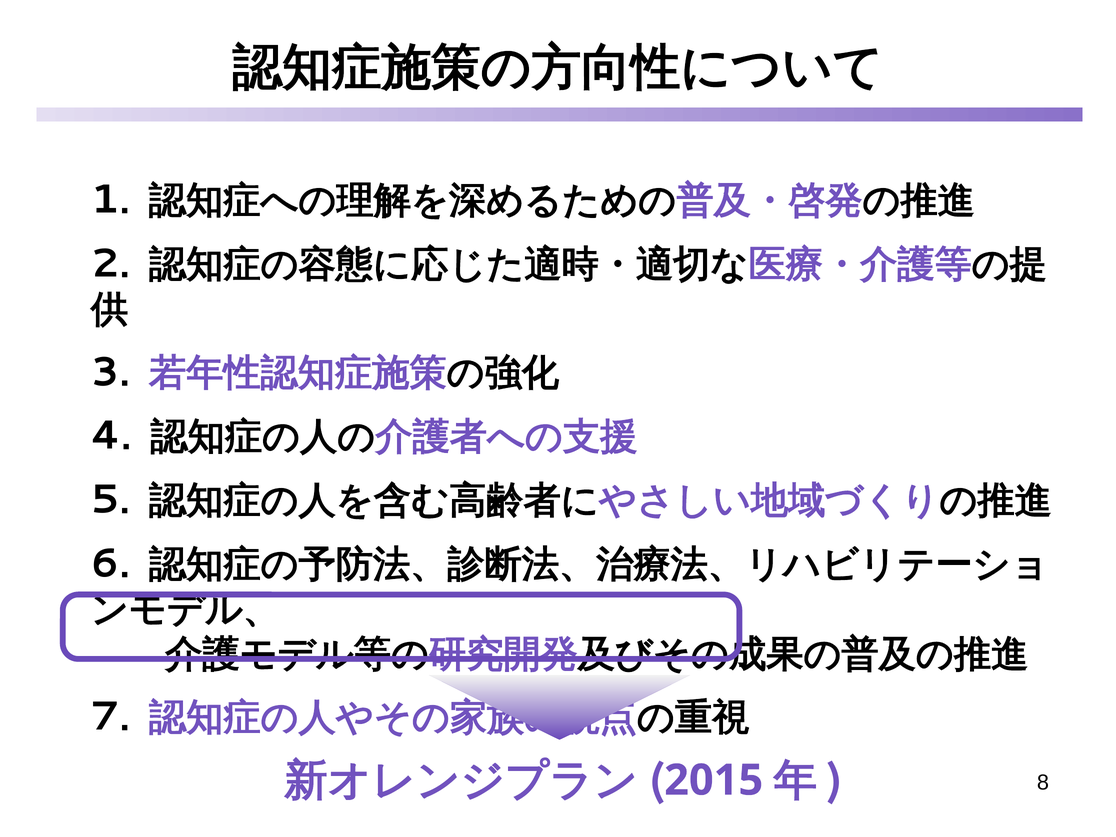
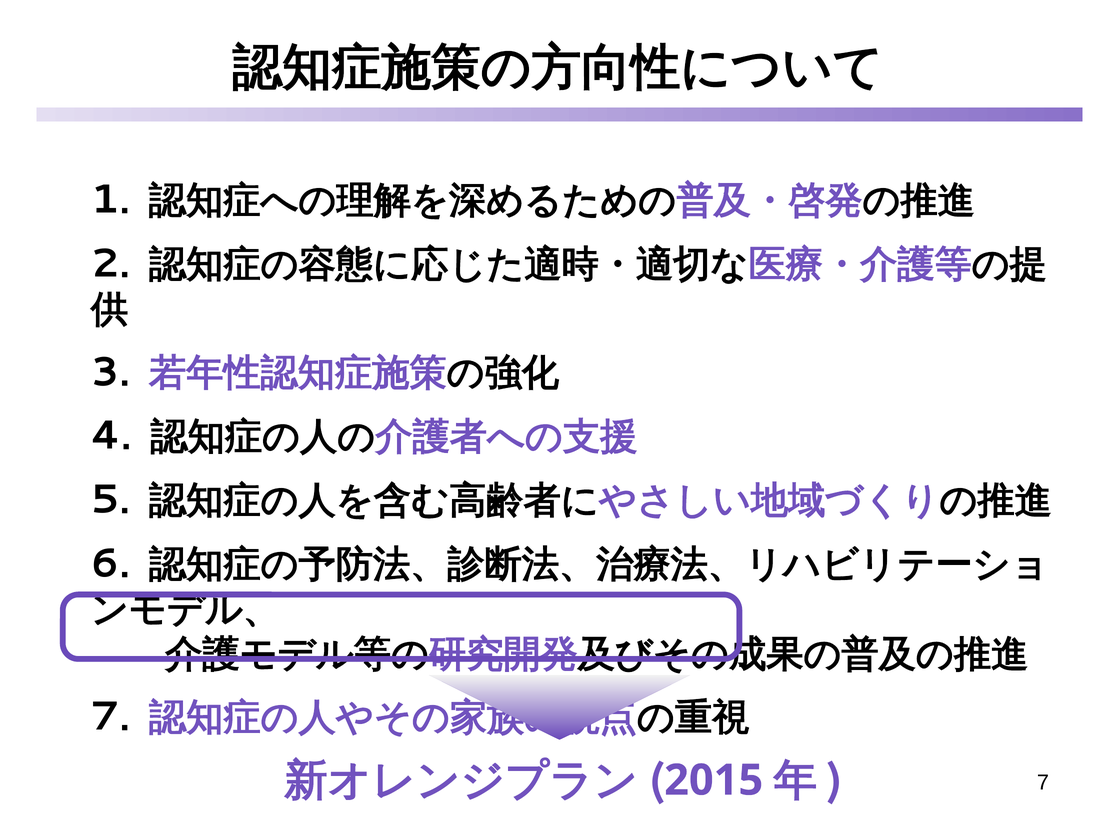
8 at (1043, 782): 8 -> 7
